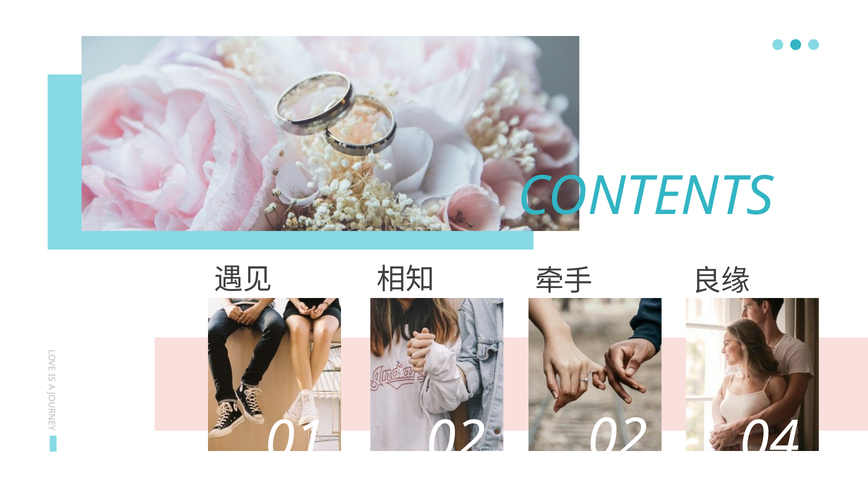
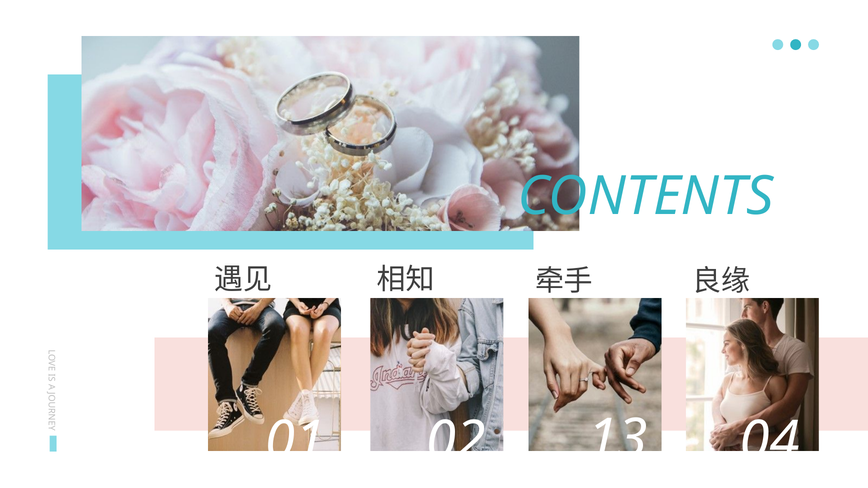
02 02: 02 -> 13
